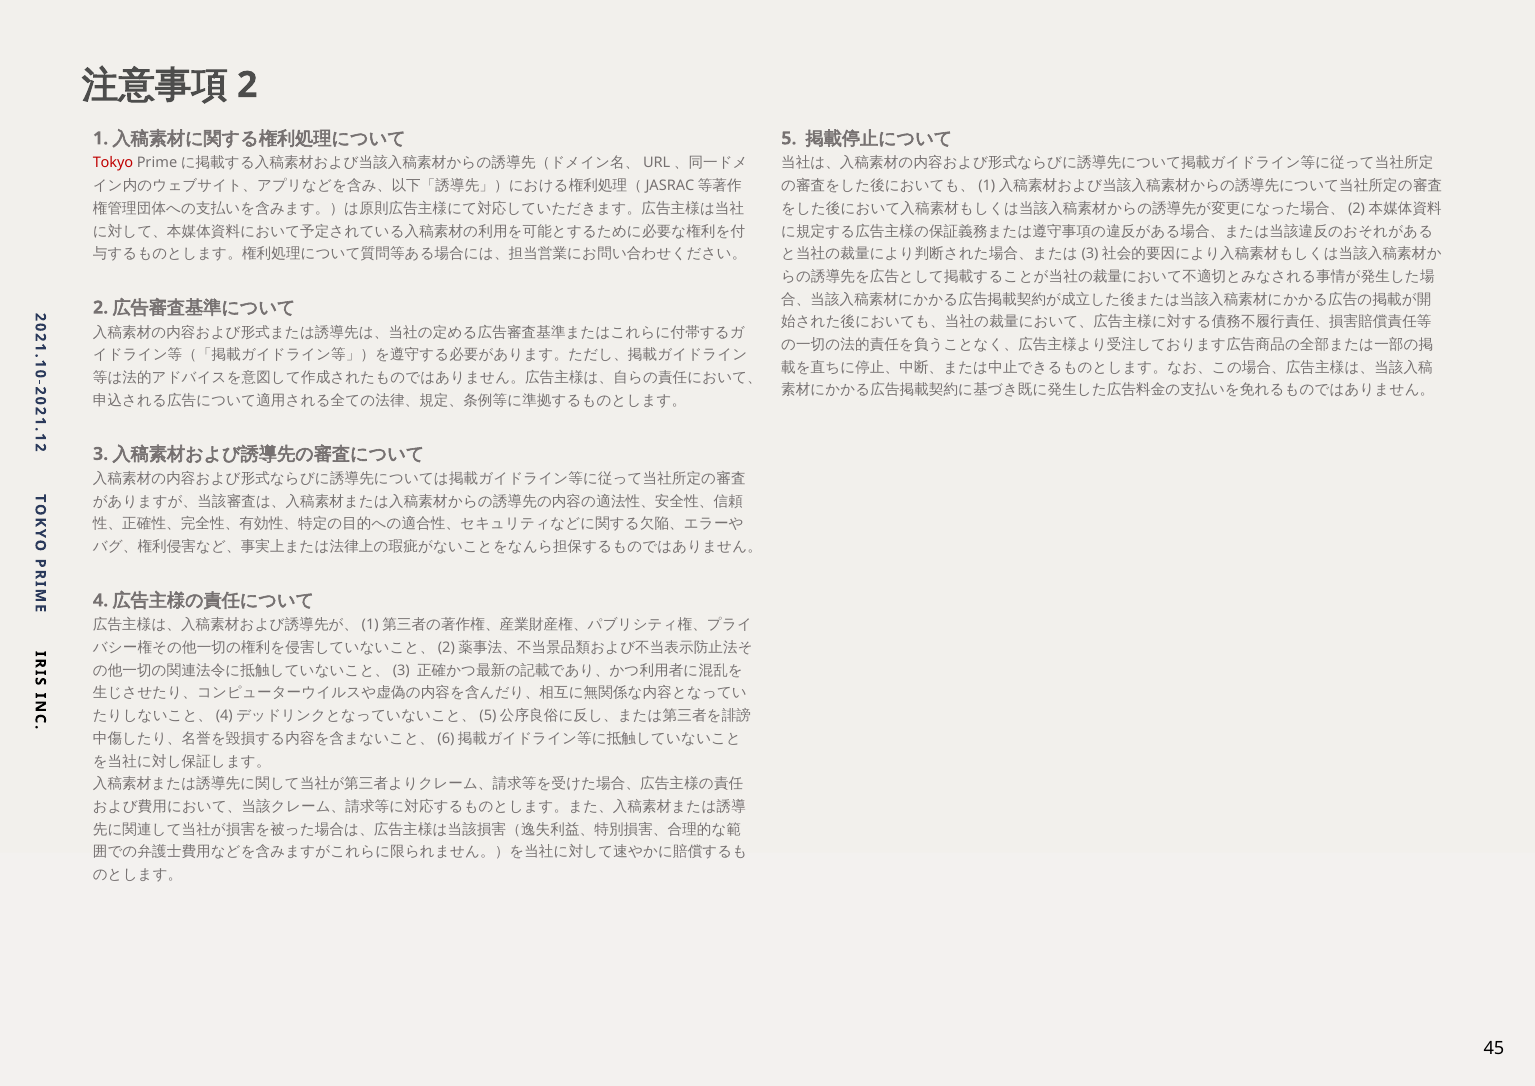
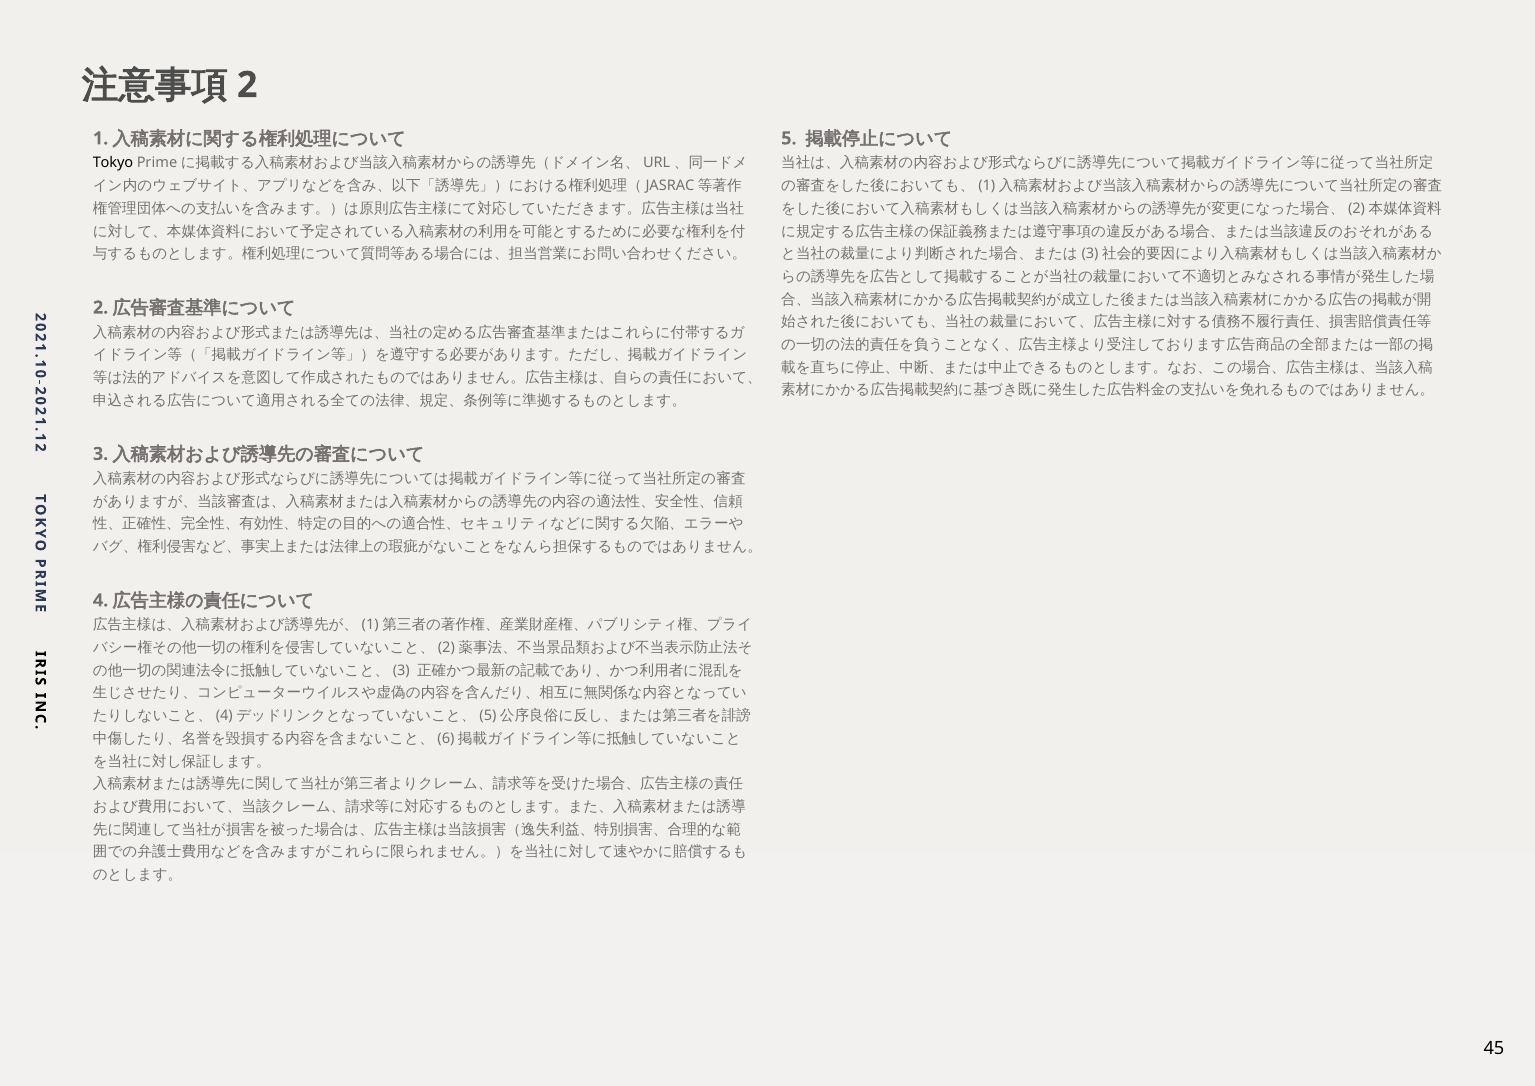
Tokyo colour: red -> black
